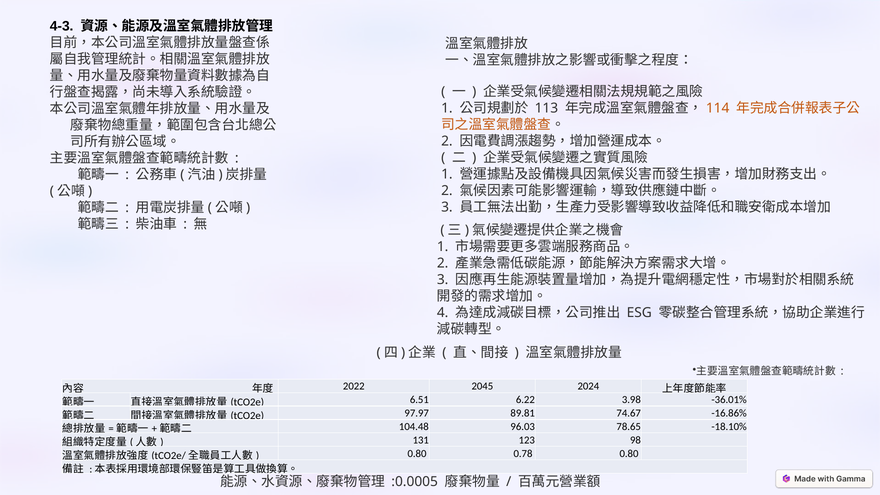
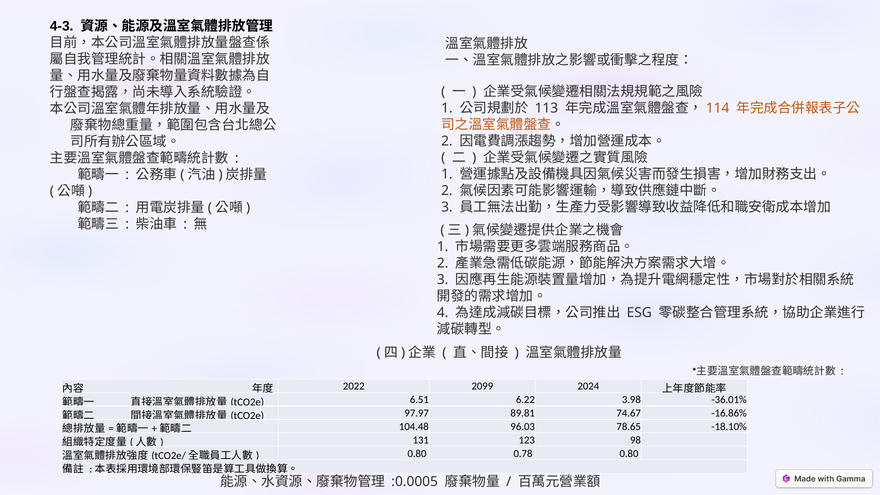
2045: 2045 -> 2099
